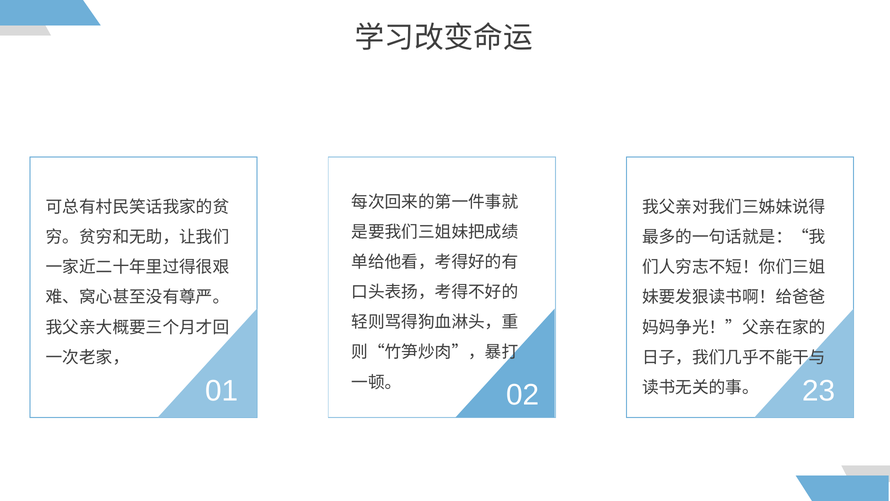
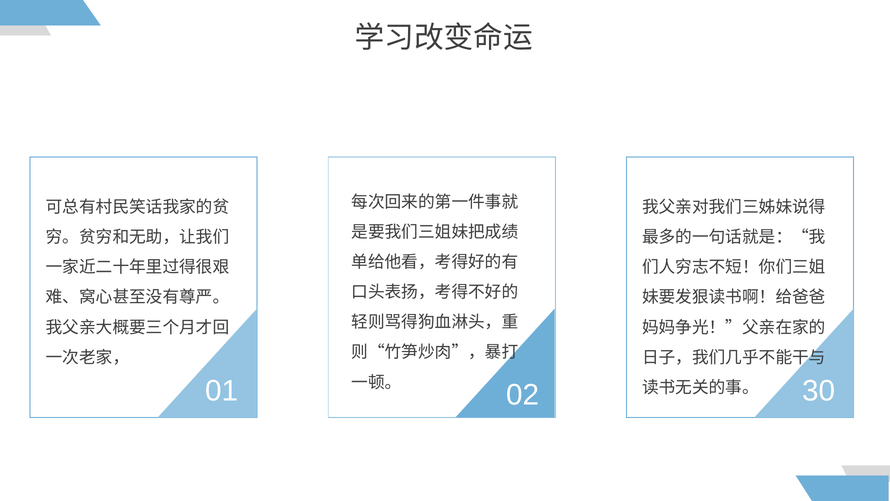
23: 23 -> 30
